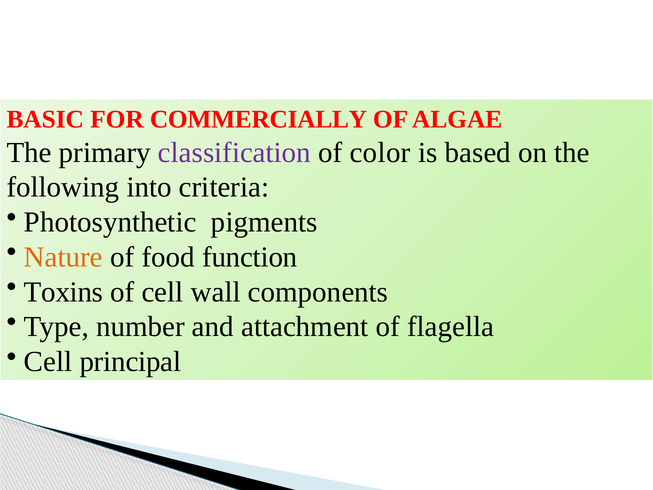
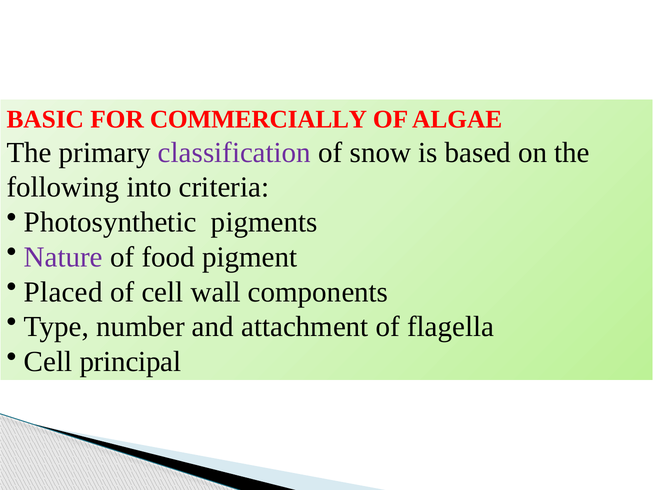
color: color -> snow
Nature colour: orange -> purple
function: function -> pigment
Toxins: Toxins -> Placed
